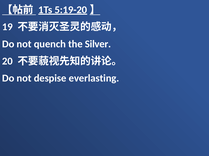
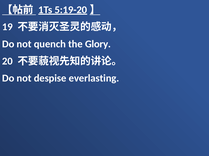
Silver: Silver -> Glory
